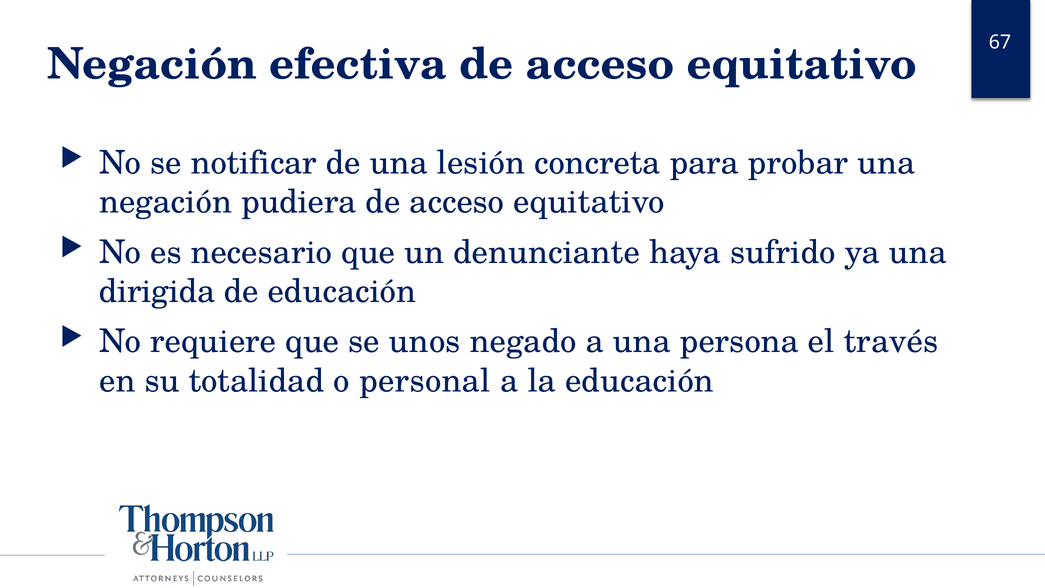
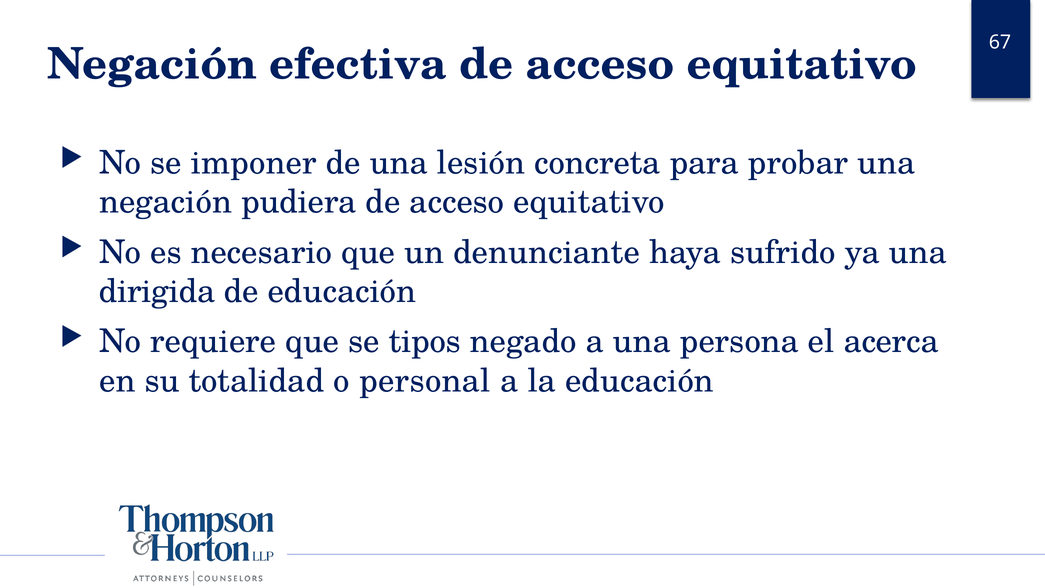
notificar: notificar -> imponer
unos: unos -> tipos
través: través -> acerca
